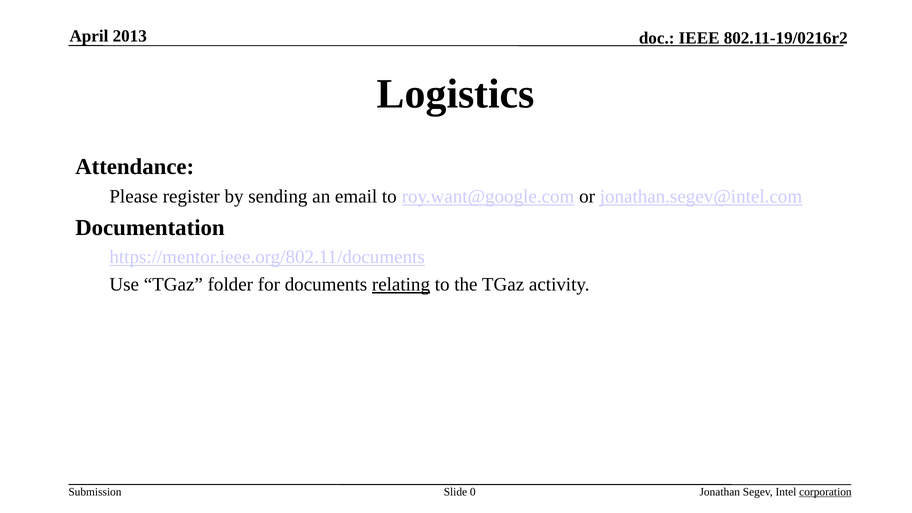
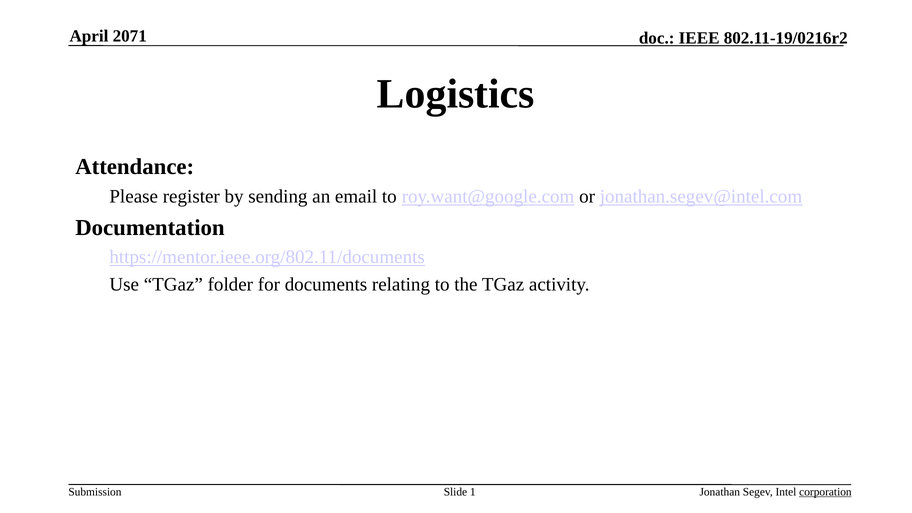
2013: 2013 -> 2071
relating underline: present -> none
0: 0 -> 1
